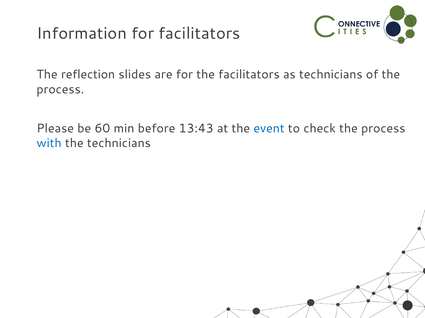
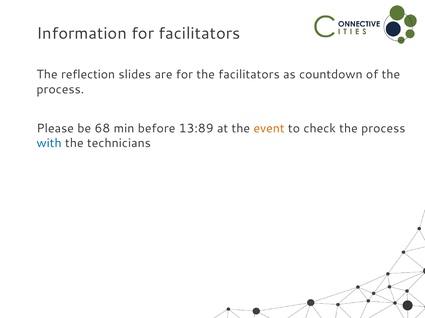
as technicians: technicians -> countdown
60: 60 -> 68
13:43: 13:43 -> 13:89
event colour: blue -> orange
